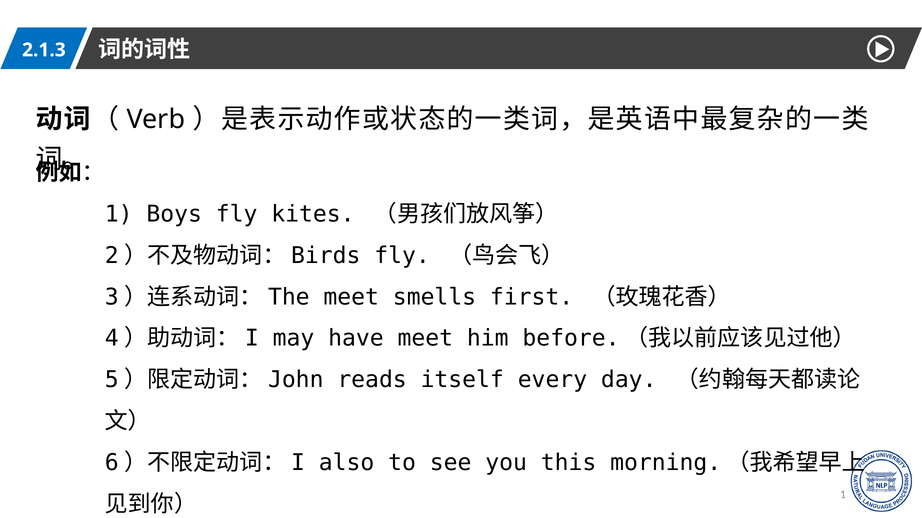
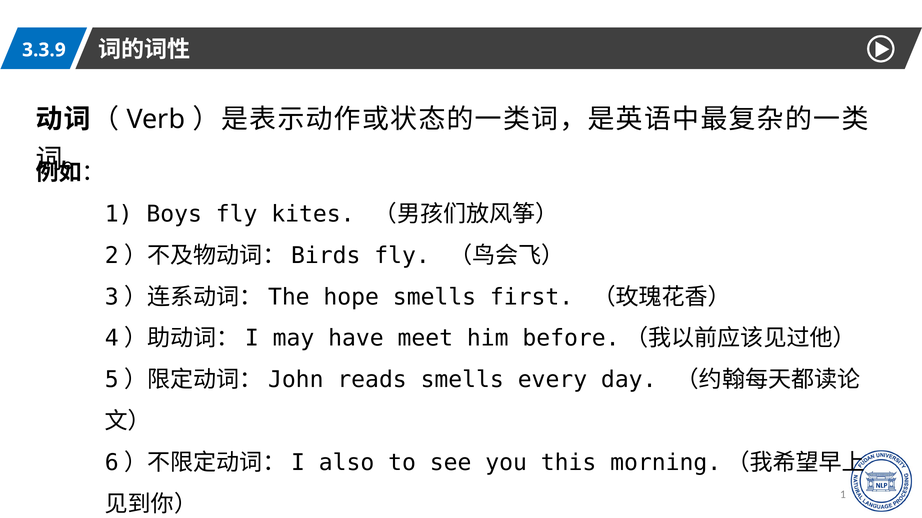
2.1.3: 2.1.3 -> 3.3.9
meet at (351, 297): meet -> hope
reads itself: itself -> smells
